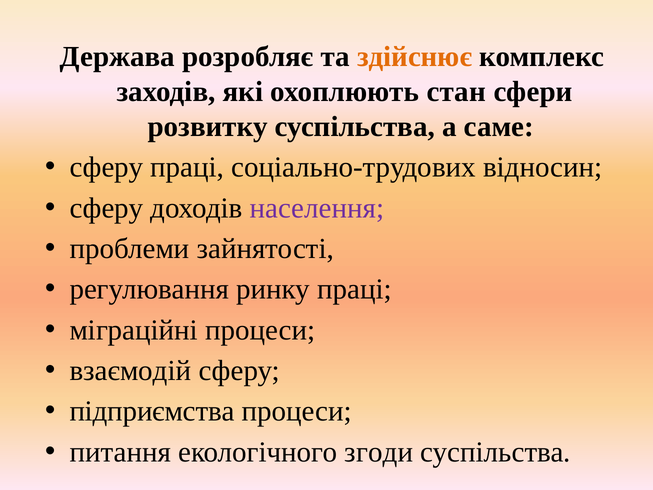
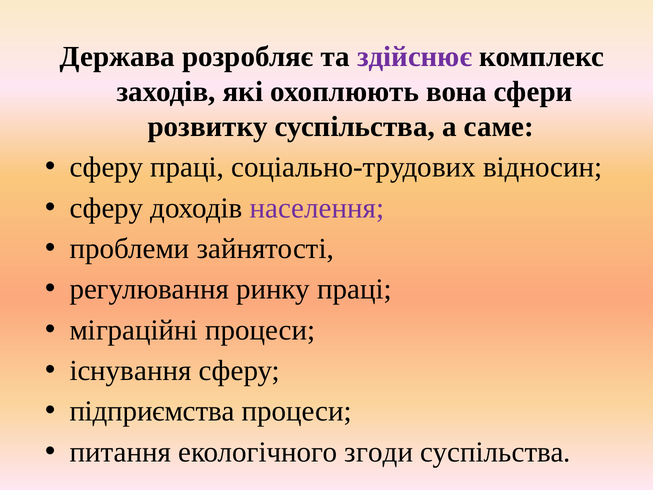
здійснює colour: orange -> purple
стан: стан -> вона
взаємодій: взаємодій -> існування
